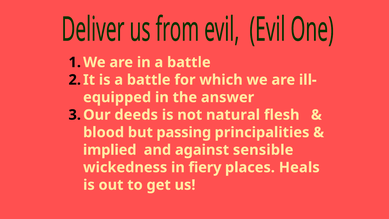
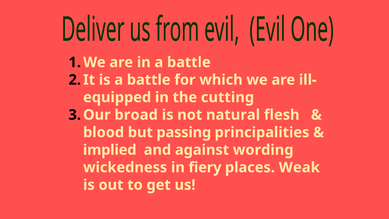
answer: answer -> cutting
deeds: deeds -> broad
sensible: sensible -> wording
Heals: Heals -> Weak
